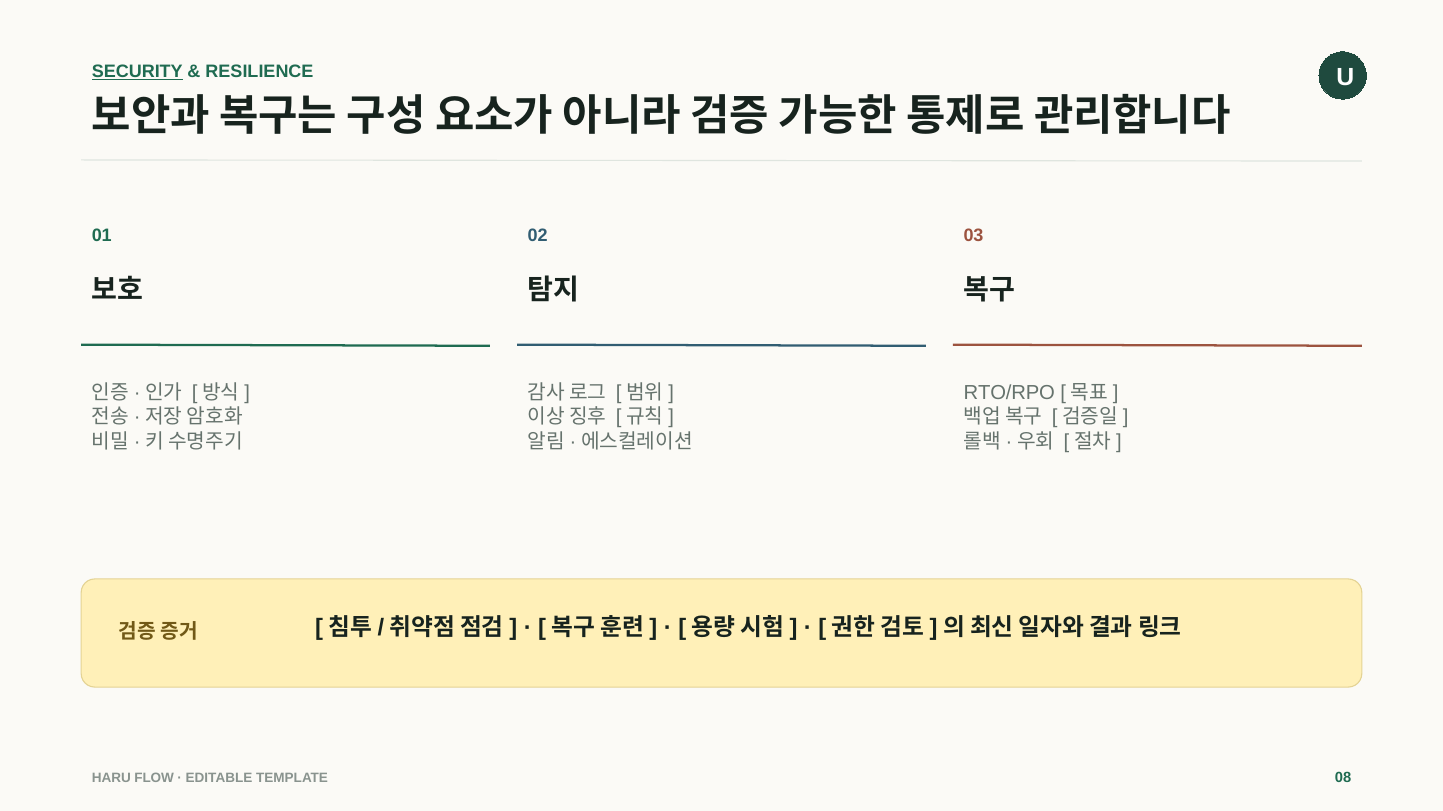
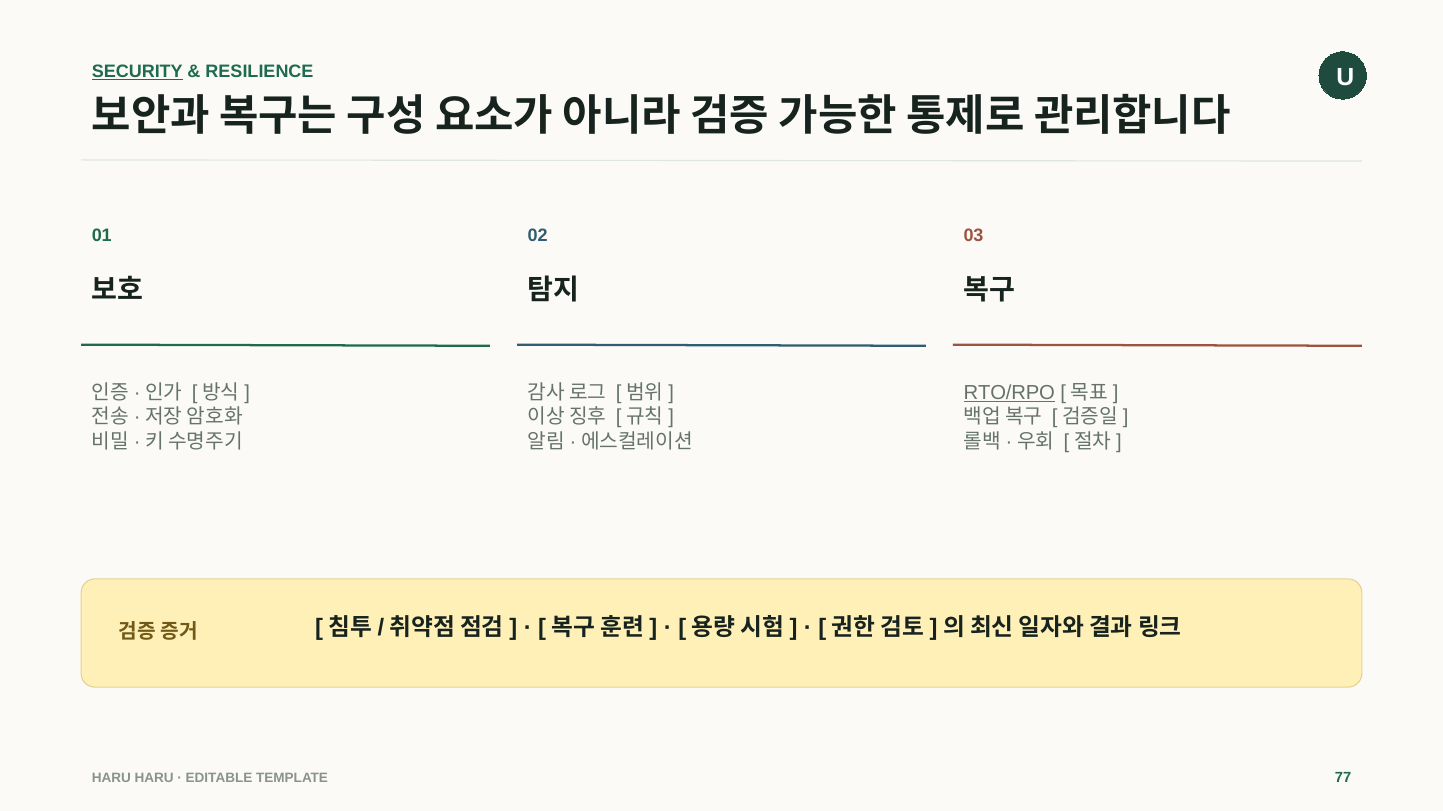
RTO/RPO underline: none -> present
HARU FLOW: FLOW -> HARU
08: 08 -> 77
